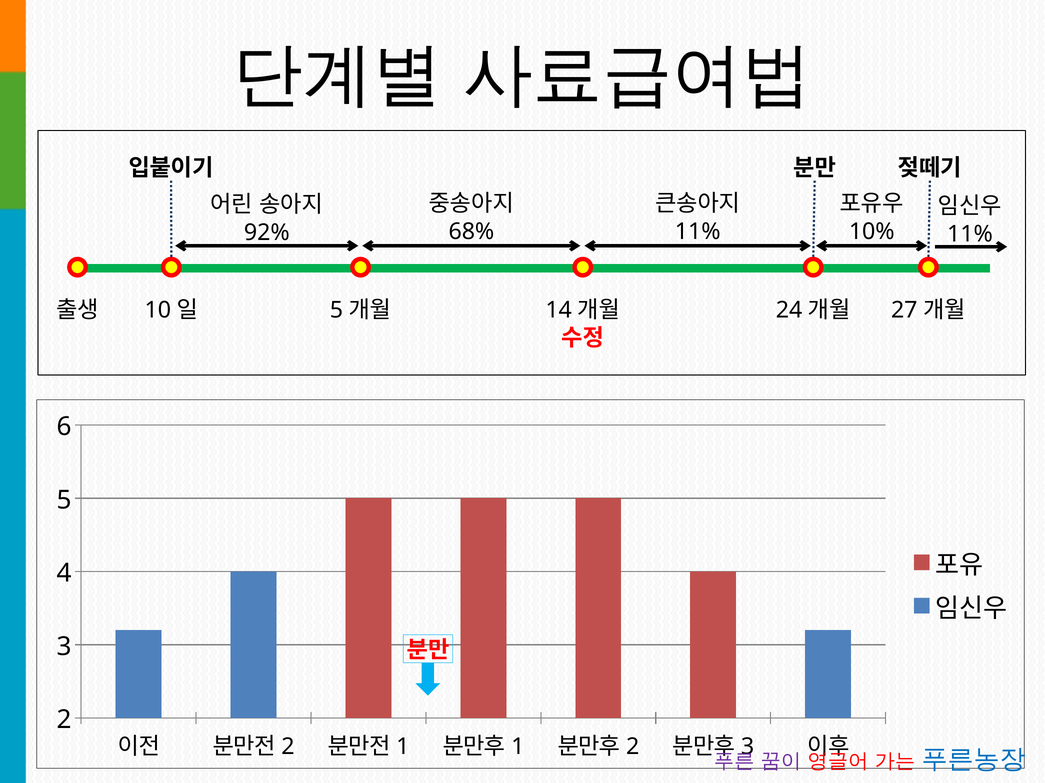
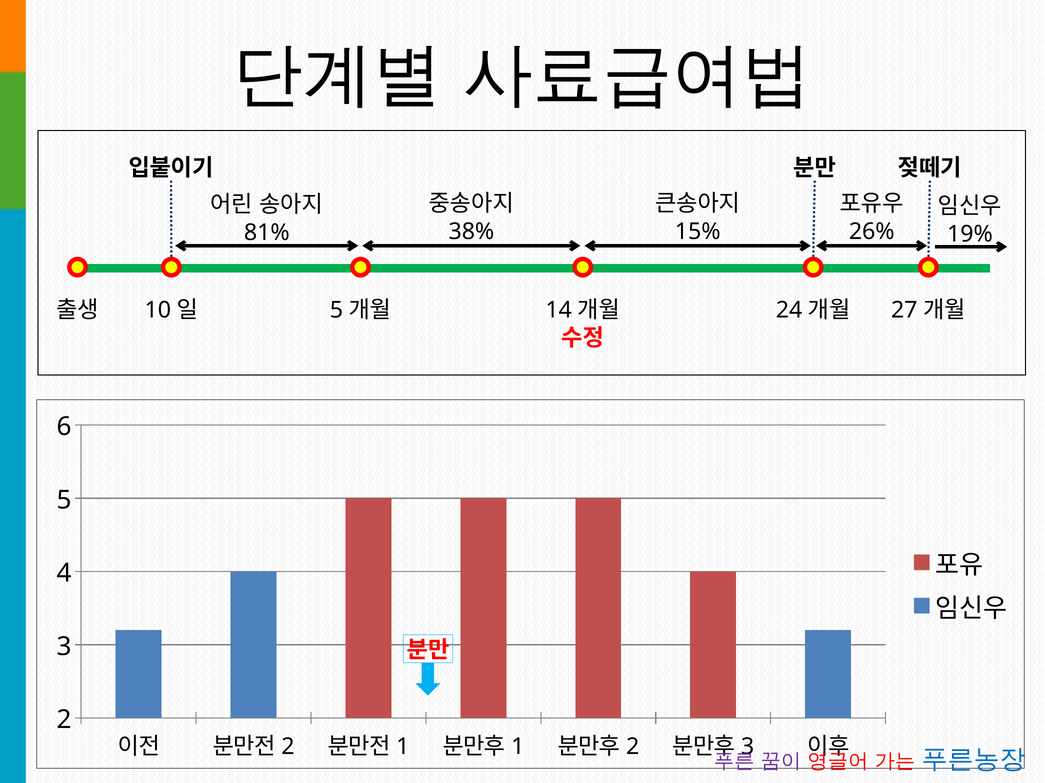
68%: 68% -> 38%
11% at (698, 232): 11% -> 15%
10%: 10% -> 26%
92%: 92% -> 81%
11% at (970, 234): 11% -> 19%
